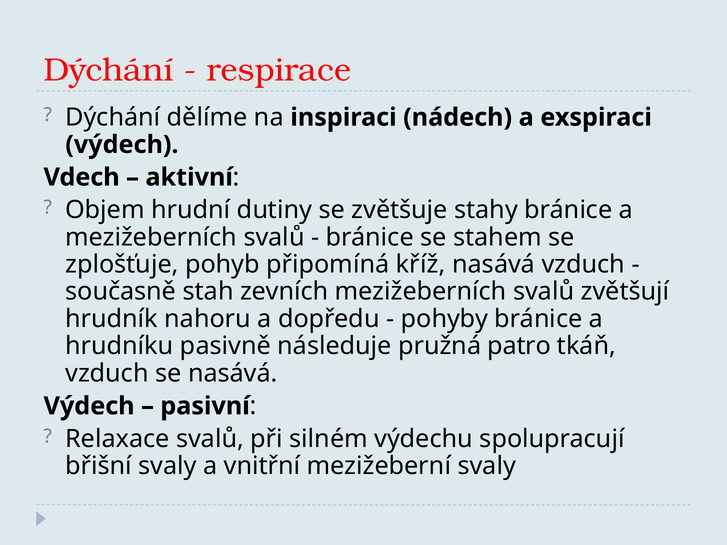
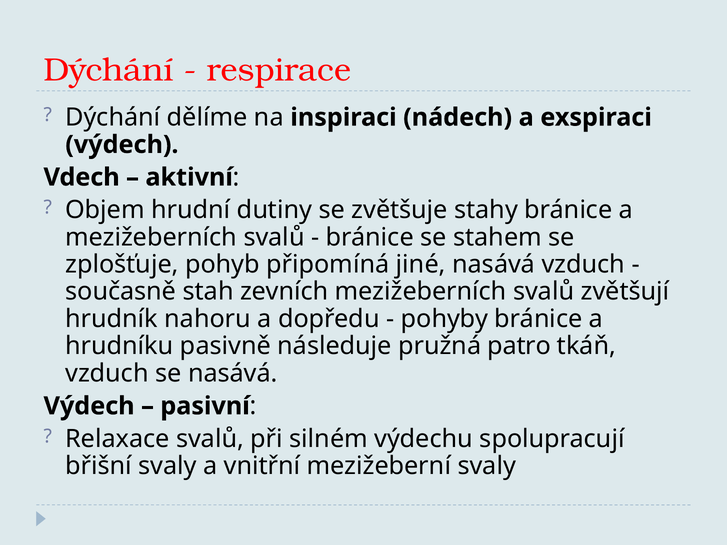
kříž: kříž -> jiné
